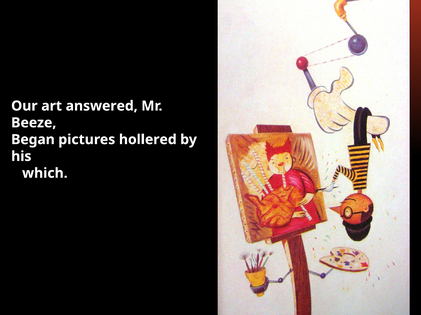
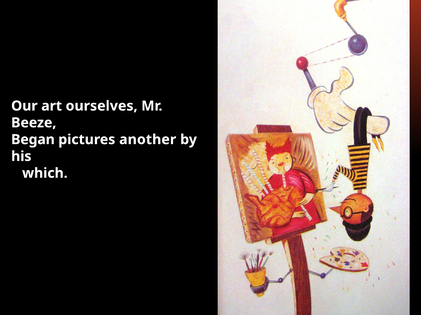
answered: answered -> ourselves
hollered: hollered -> another
